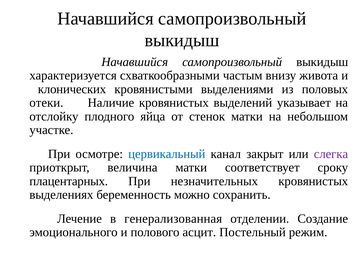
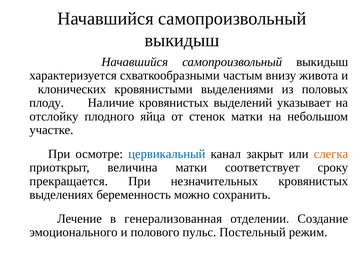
отеки: отеки -> плоду
слегка colour: purple -> orange
плацентарных: плацентарных -> прекращается
асцит: асцит -> пульс
